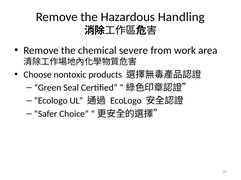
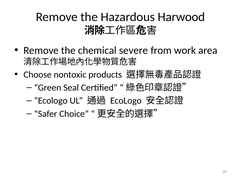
Handling: Handling -> Harwood
